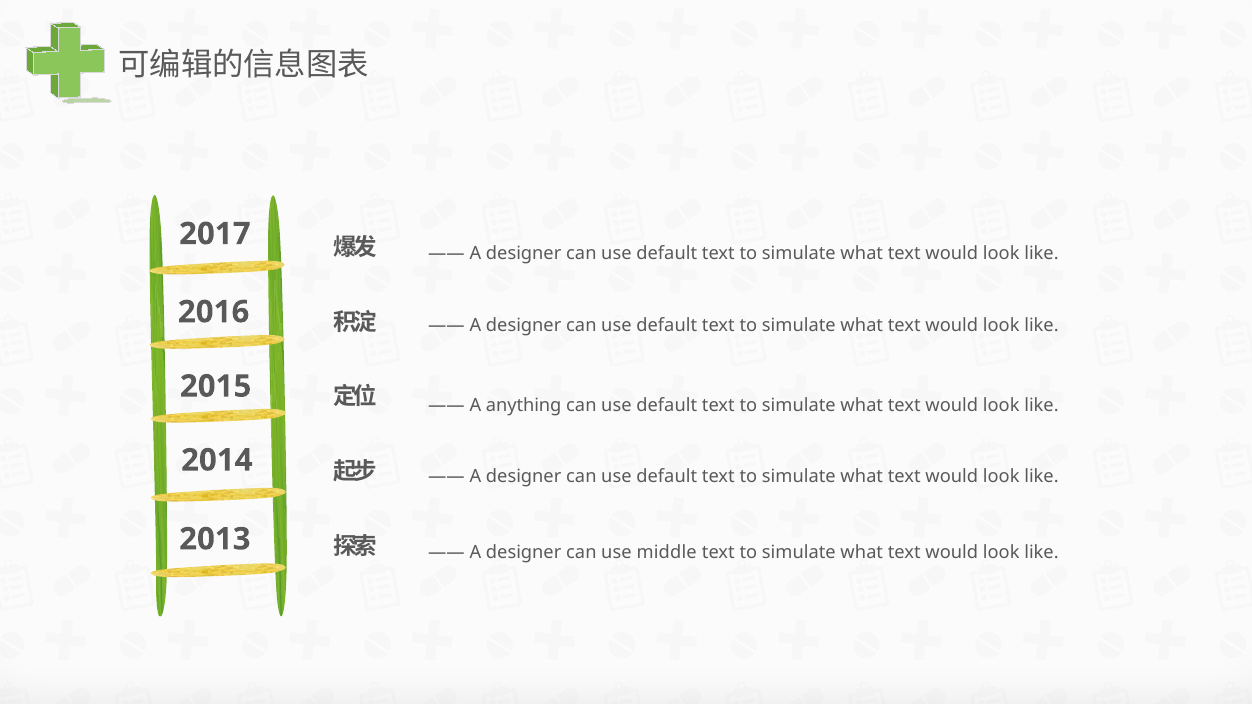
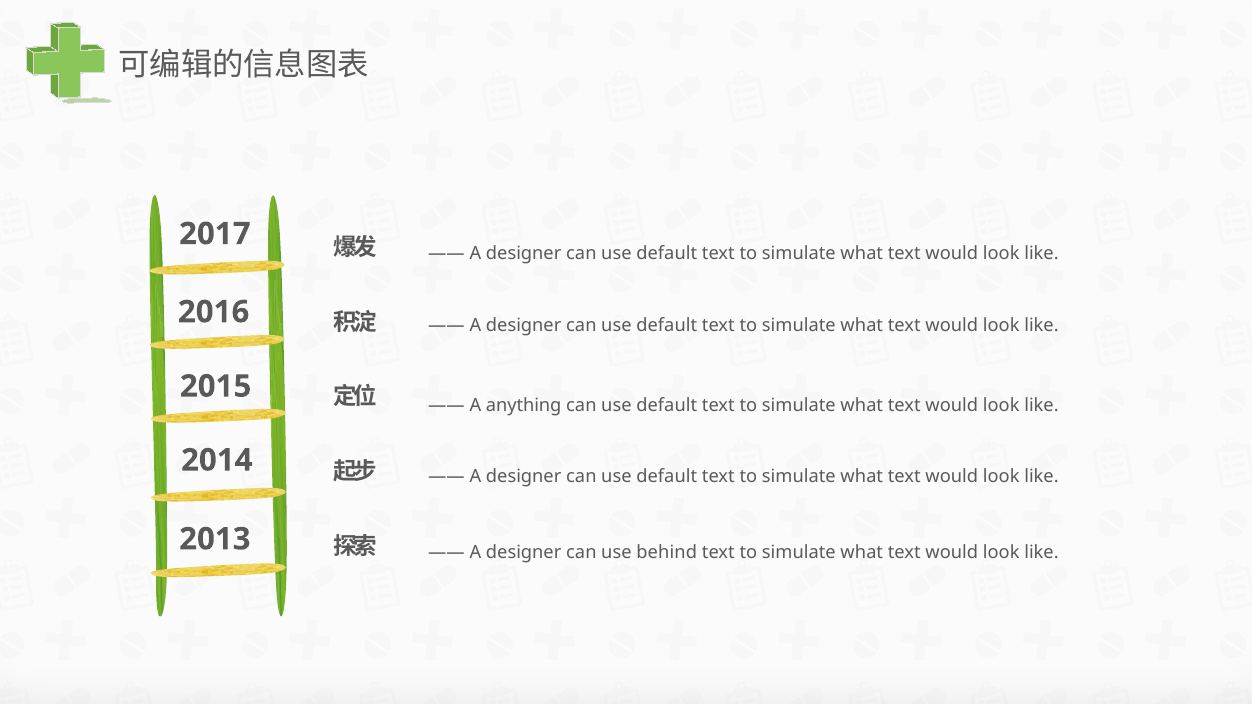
middle: middle -> behind
